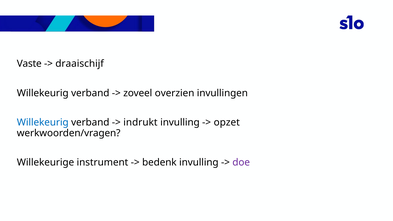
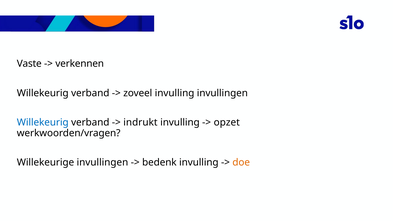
draaischijf: draaischijf -> verkennen
zoveel overzien: overzien -> invulling
Willekeurige instrument: instrument -> invullingen
doe colour: purple -> orange
